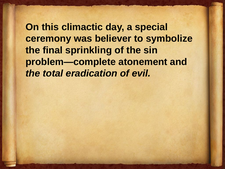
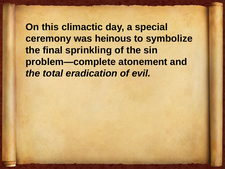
believer: believer -> heinous
